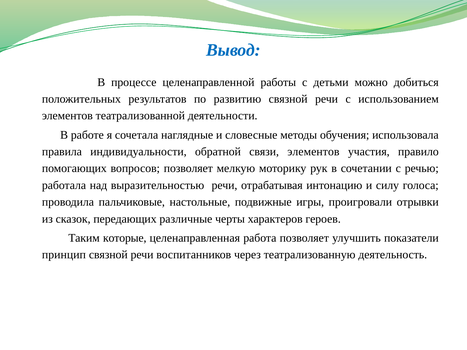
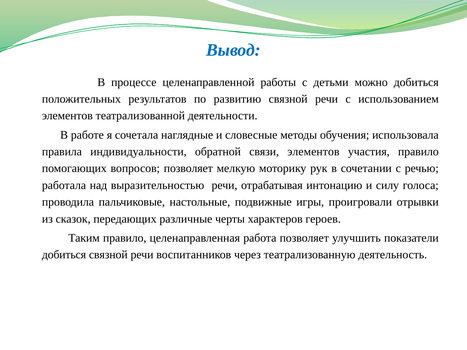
Таким которые: которые -> правило
принцип at (64, 255): принцип -> добиться
